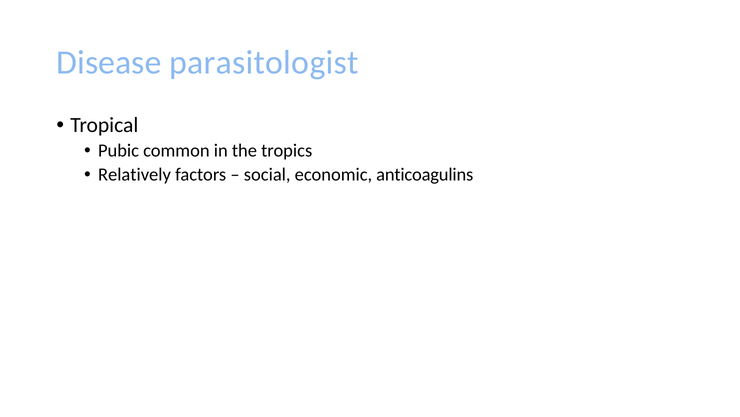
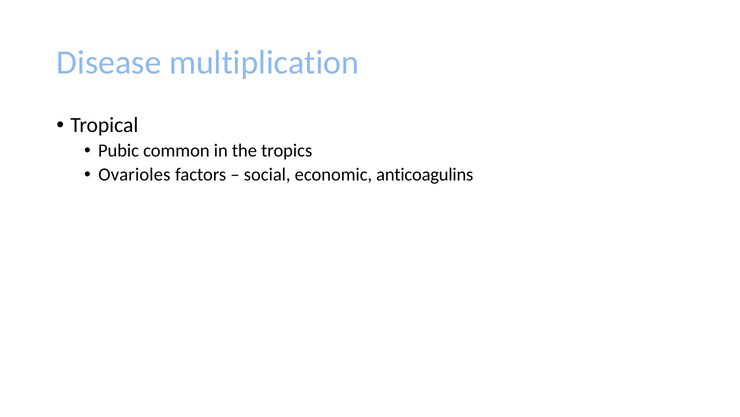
parasitologist: parasitologist -> multiplication
Relatively: Relatively -> Ovarioles
